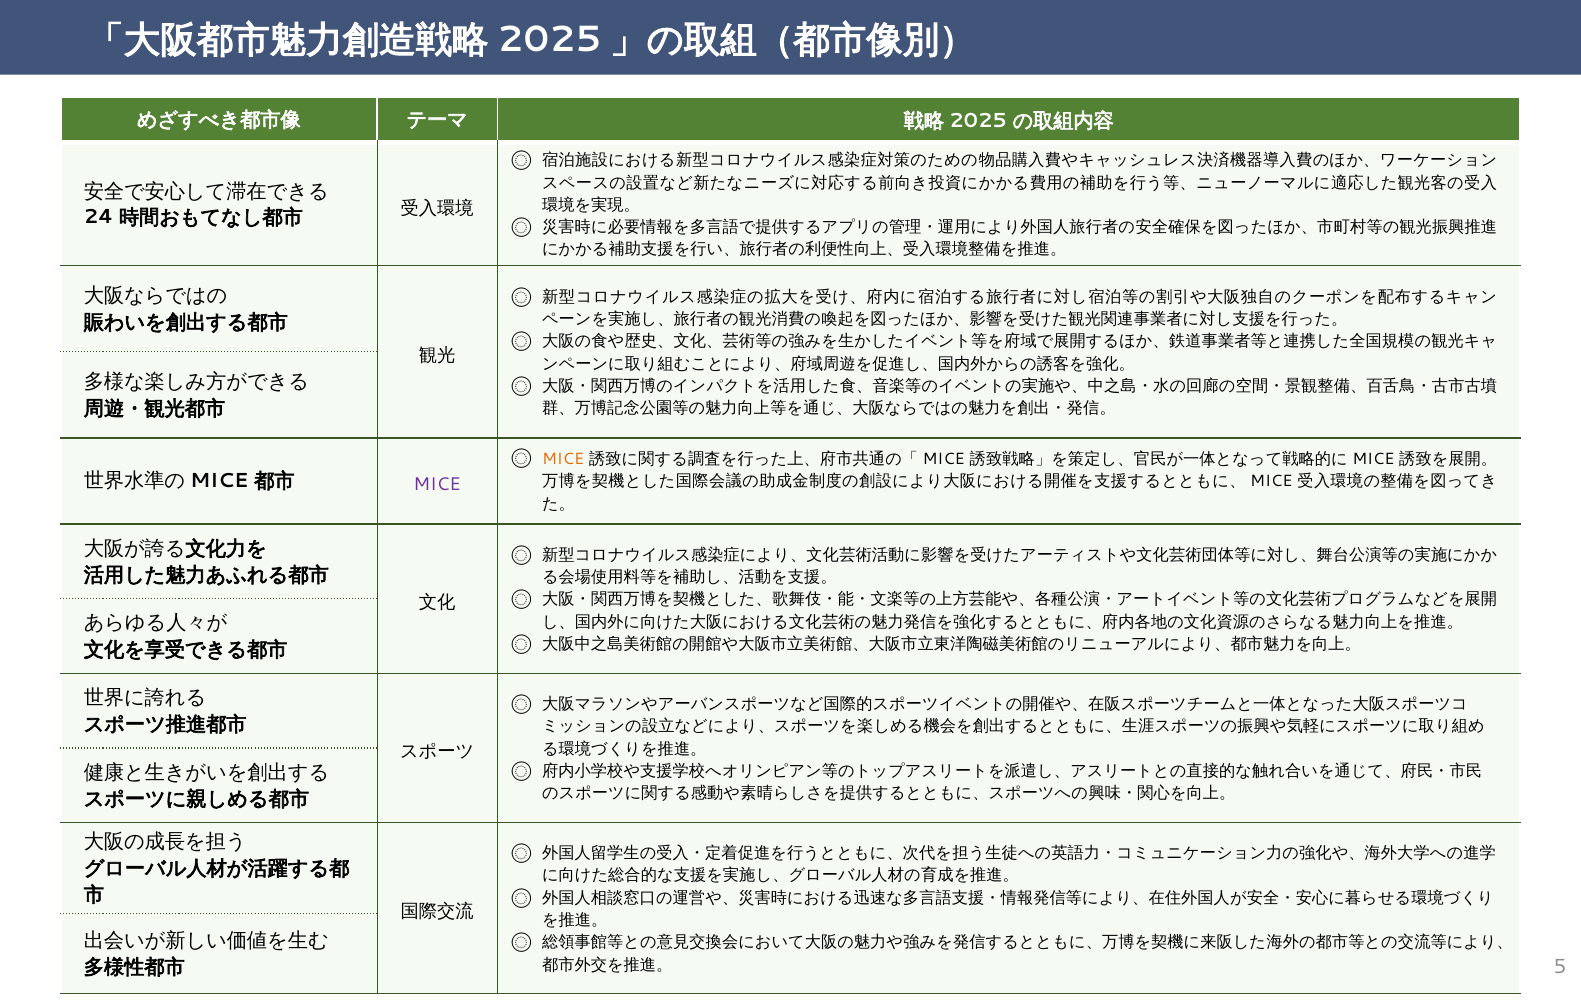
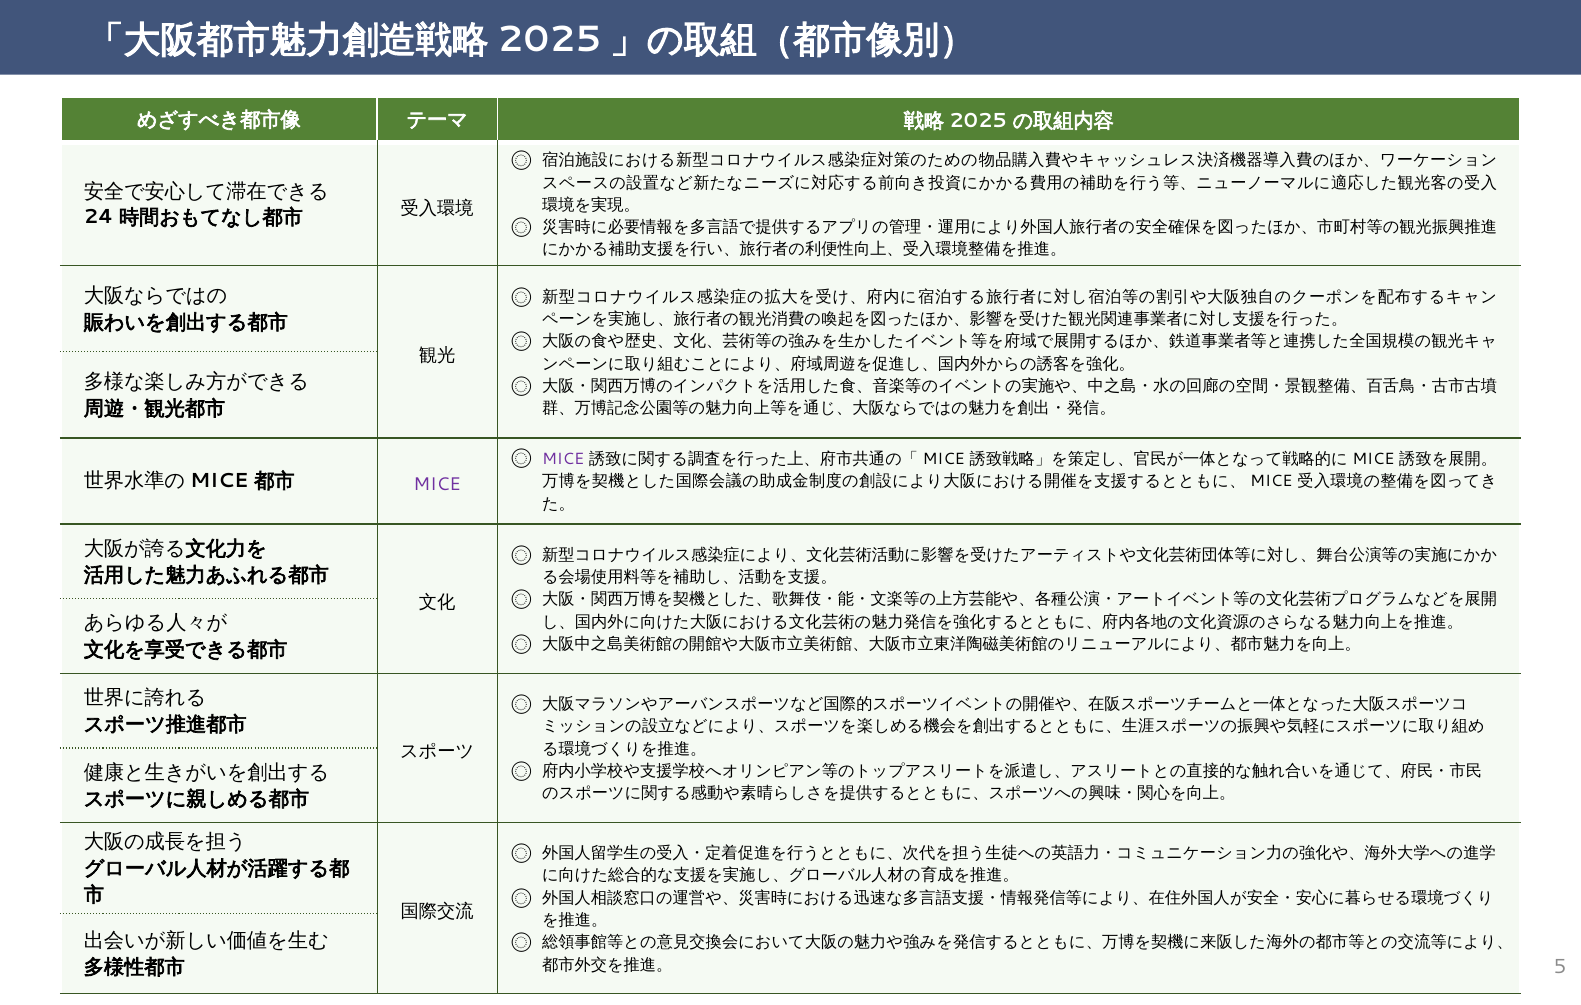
MICE at (563, 459) colour: orange -> purple
